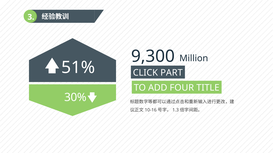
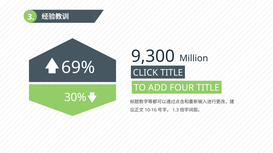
51%: 51% -> 69%
CLICK PART: PART -> TITLE
